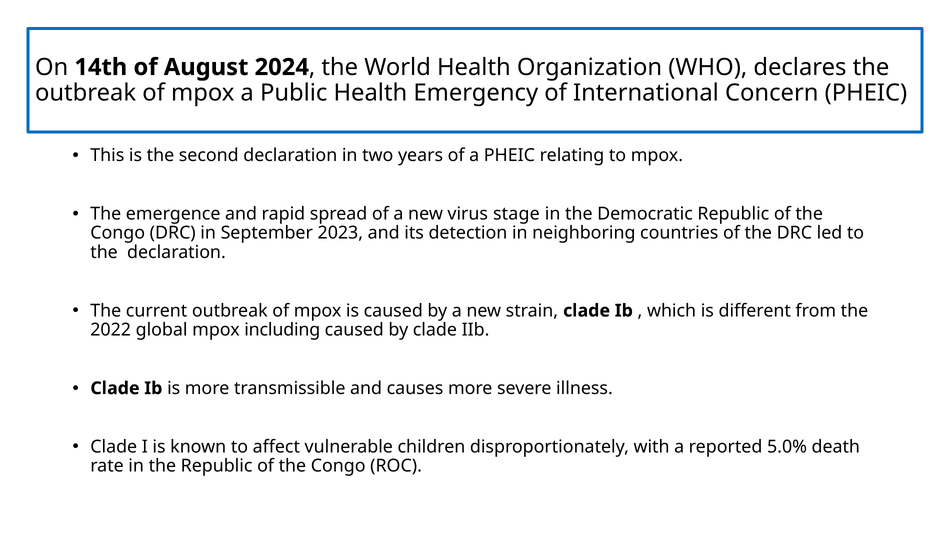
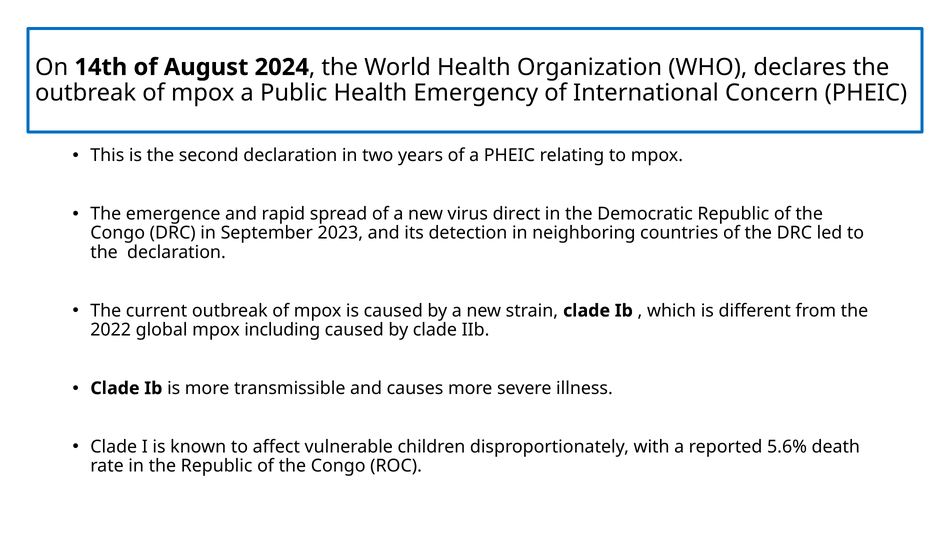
stage: stage -> direct
5.0%: 5.0% -> 5.6%
